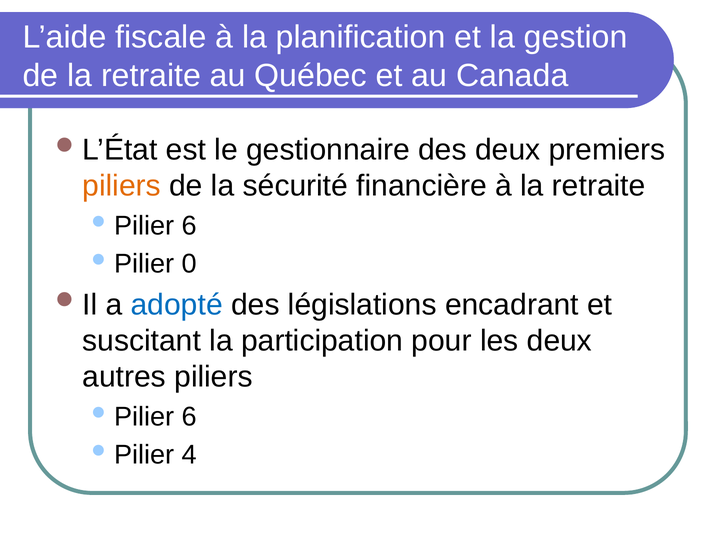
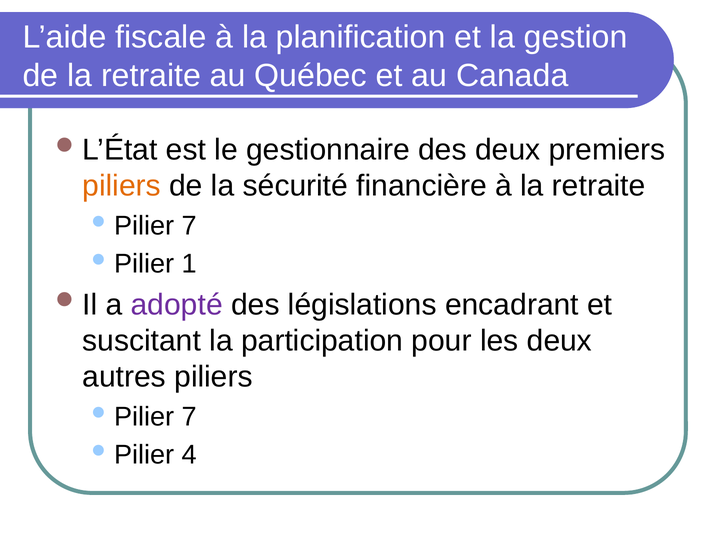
6 at (189, 226): 6 -> 7
0: 0 -> 1
adopté colour: blue -> purple
6 at (189, 417): 6 -> 7
